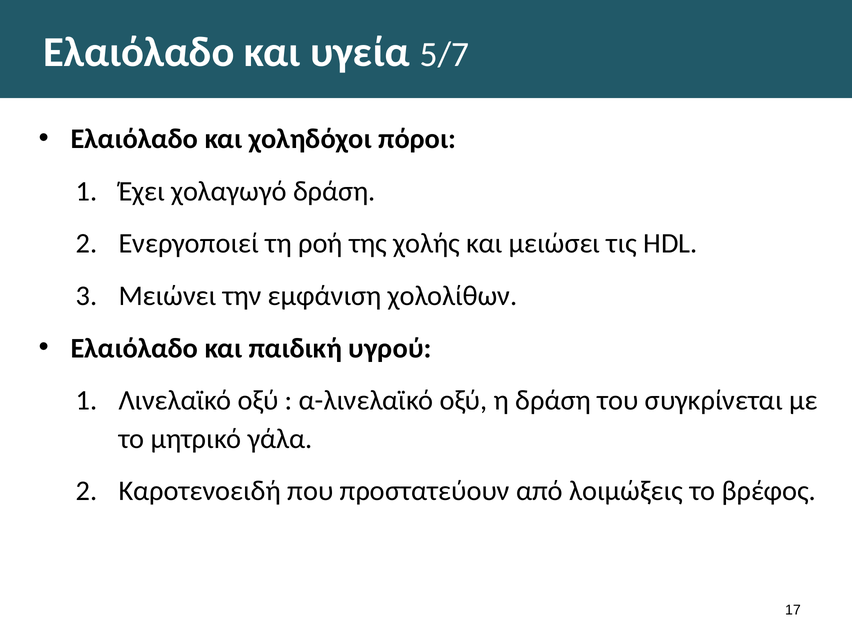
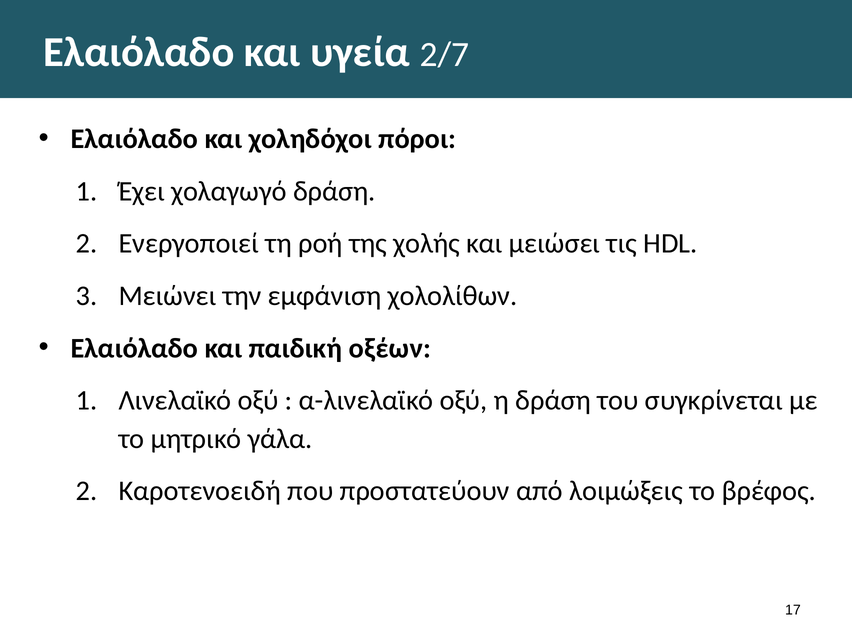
5/7: 5/7 -> 2/7
υγρού: υγρού -> οξέων
